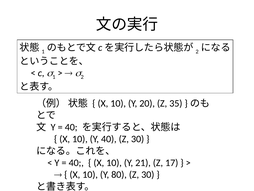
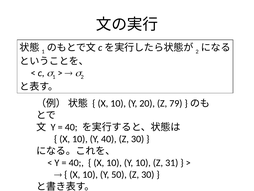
35: 35 -> 79
Y 21: 21 -> 10
17: 17 -> 31
80: 80 -> 50
